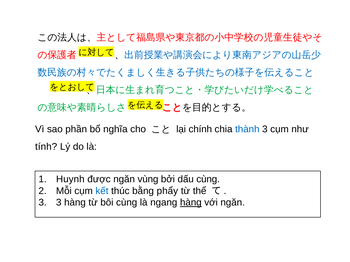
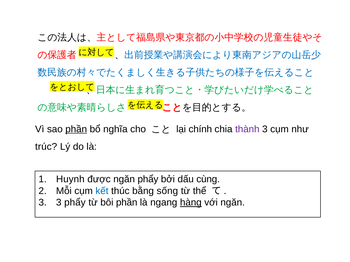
phần at (76, 129) underline: none -> present
thành colour: blue -> purple
tính: tính -> trúc
ngăn vùng: vùng -> phẩy
phẩy: phẩy -> sống
3 hàng: hàng -> phẩy
bôi cùng: cùng -> phần
